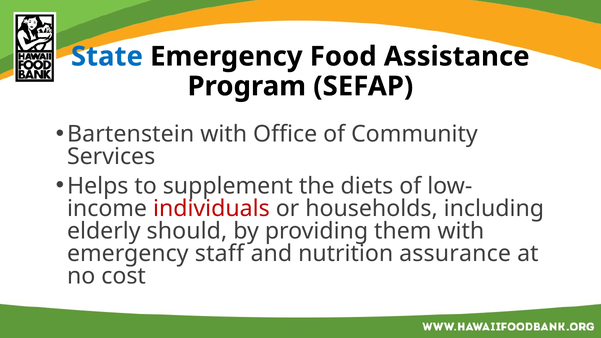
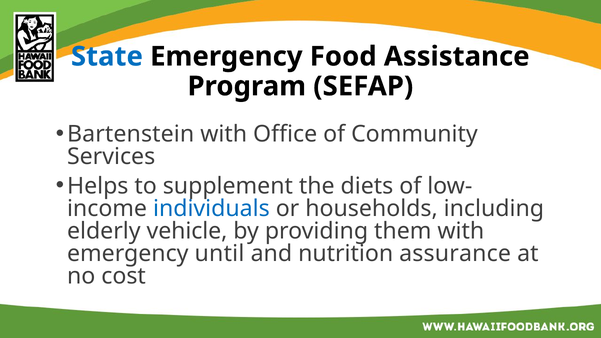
individuals colour: red -> blue
should: should -> vehicle
staff: staff -> until
